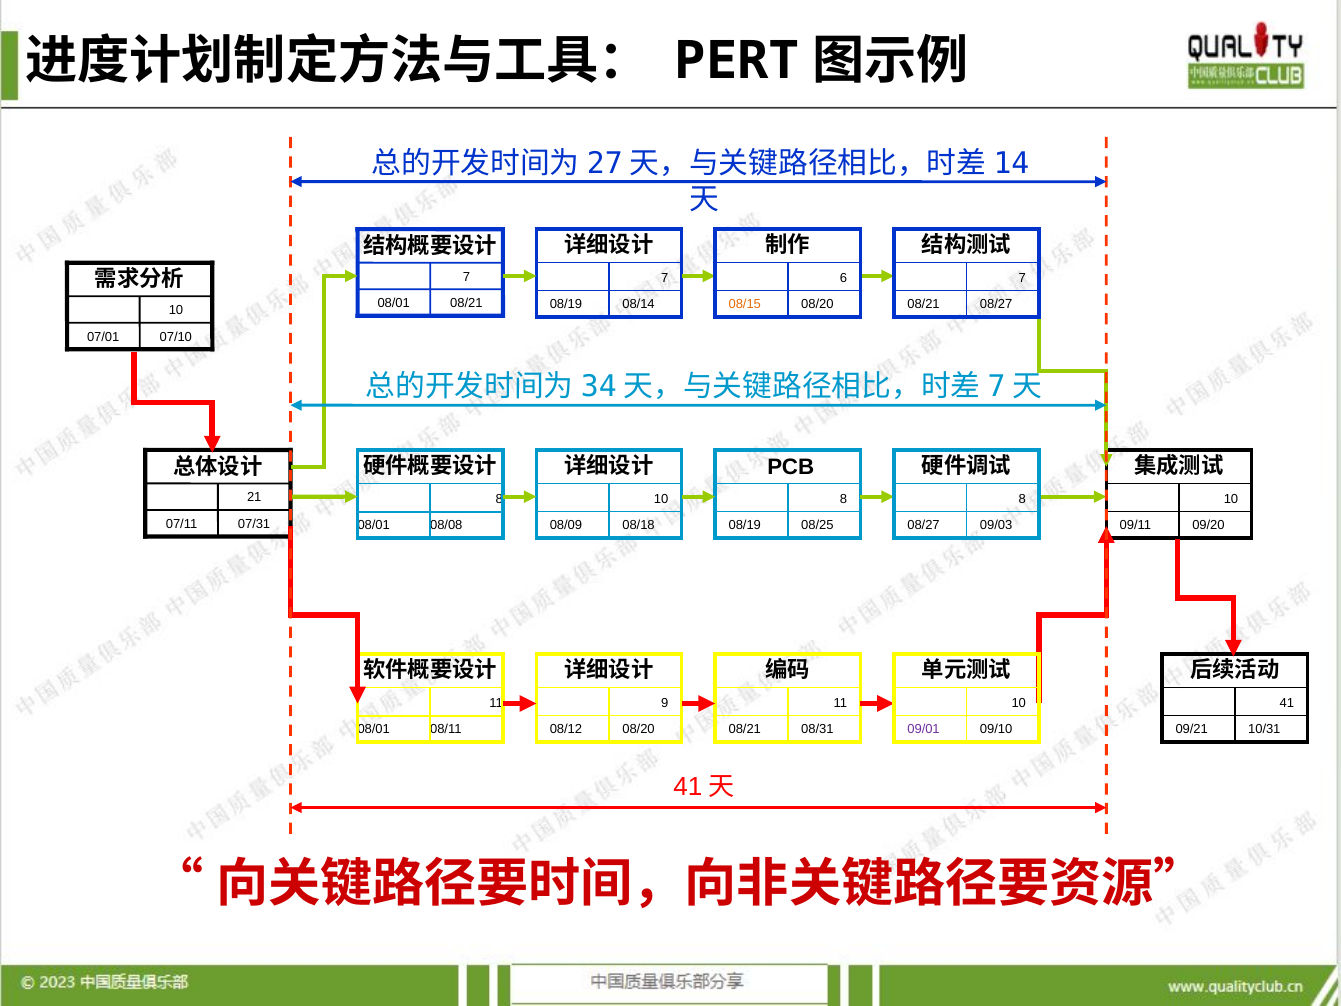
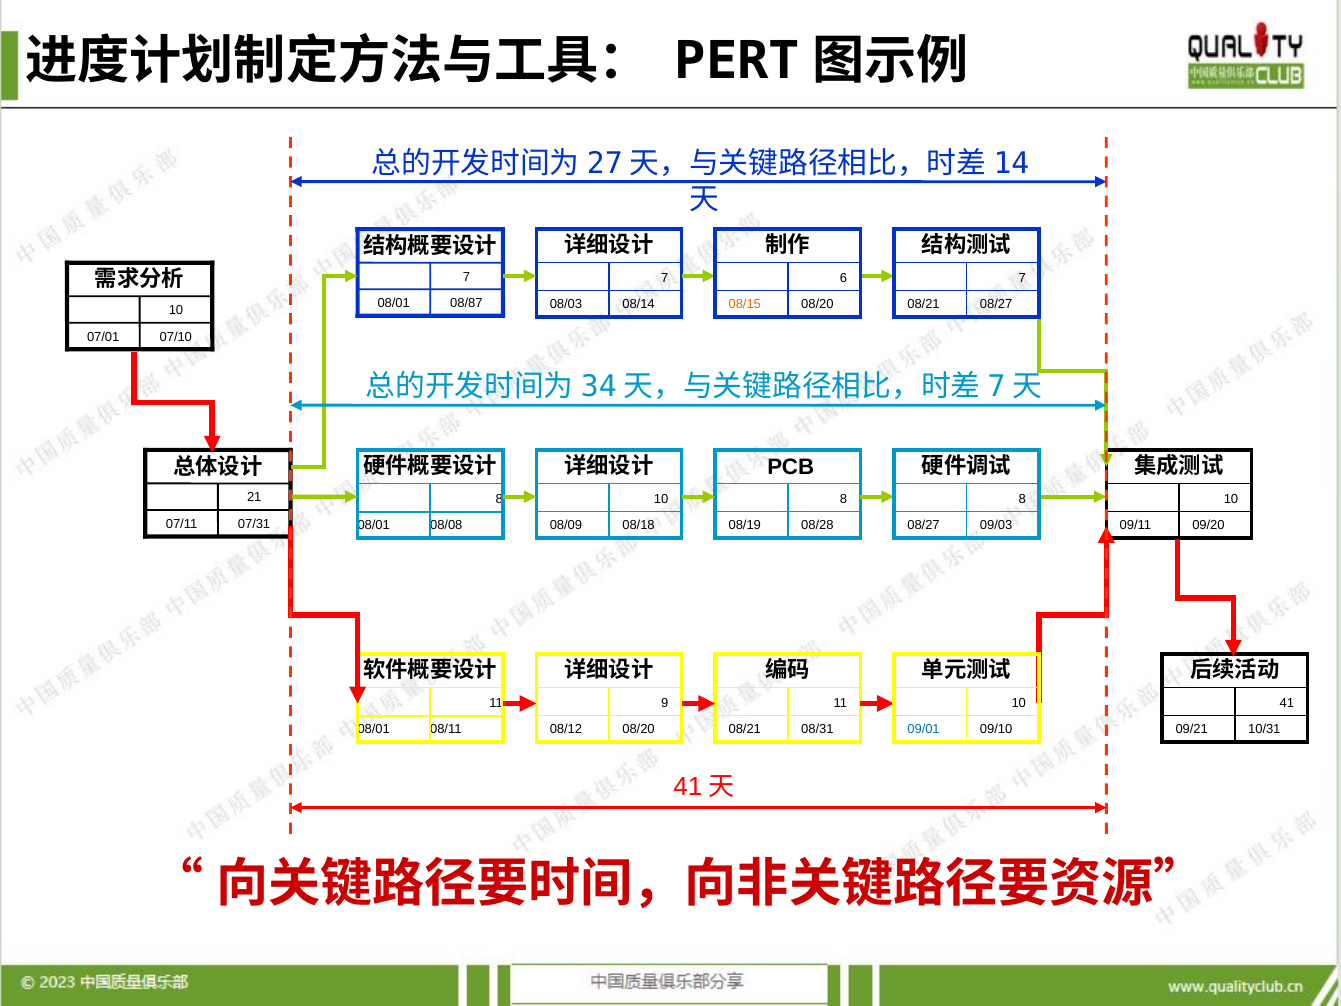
08/01 08/21: 08/21 -> 08/87
08/19 at (566, 305): 08/19 -> 08/03
08/25: 08/25 -> 08/28
09/01 colour: purple -> blue
